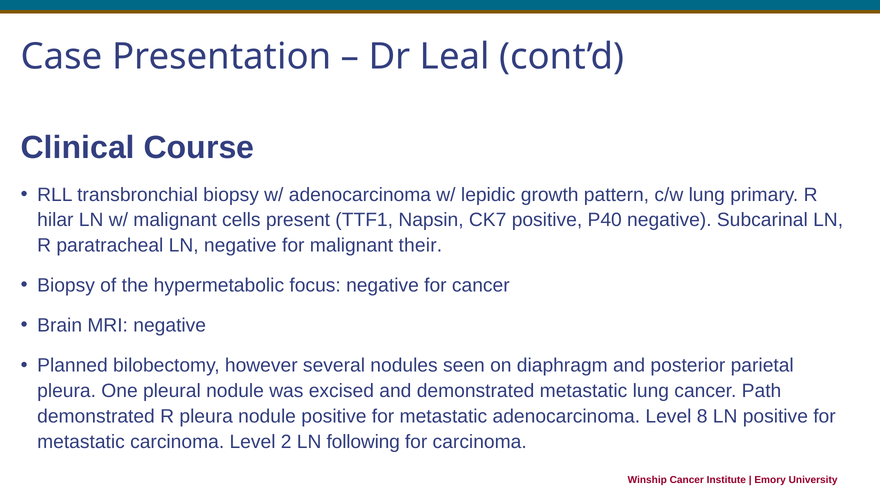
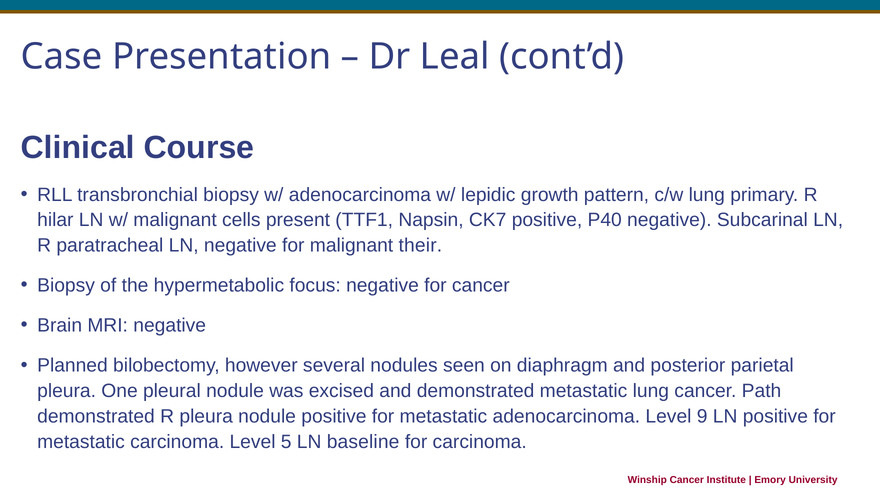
8: 8 -> 9
2: 2 -> 5
following: following -> baseline
